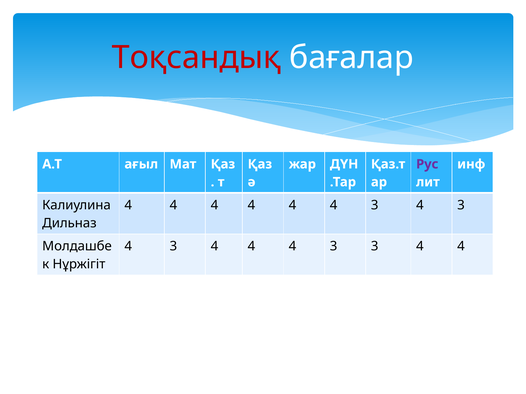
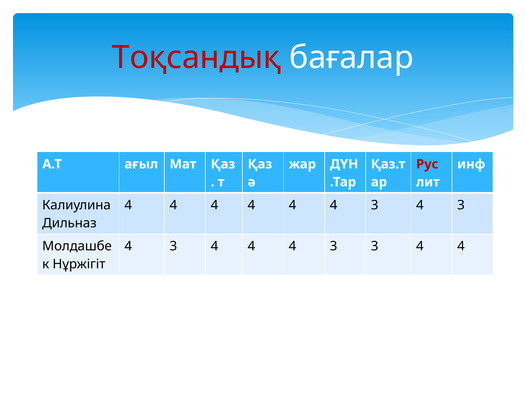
Рус colour: purple -> red
